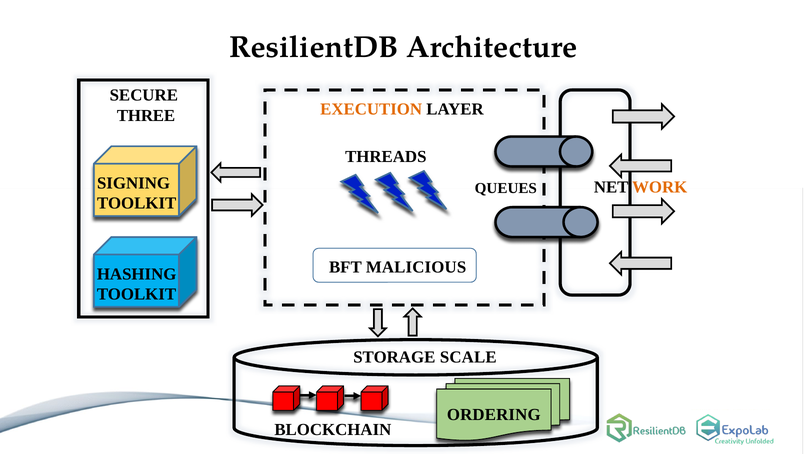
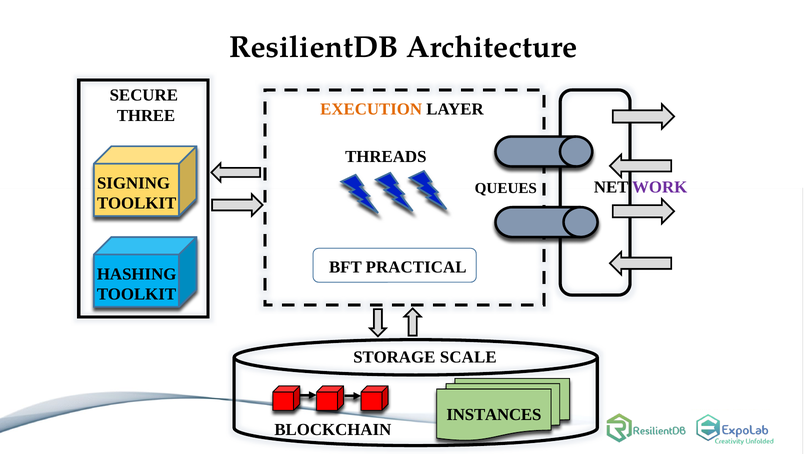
WORK colour: orange -> purple
MALICIOUS: MALICIOUS -> PRACTICAL
ORDERING: ORDERING -> INSTANCES
